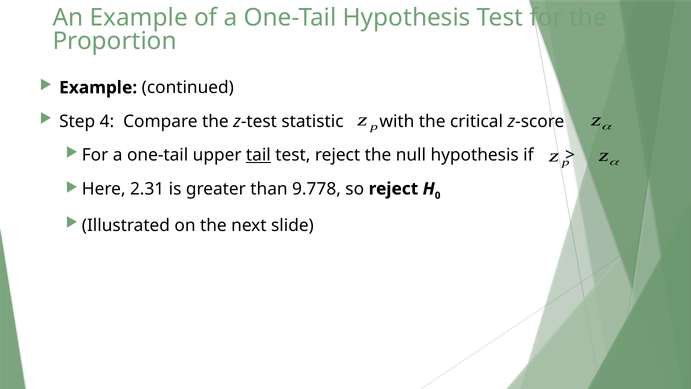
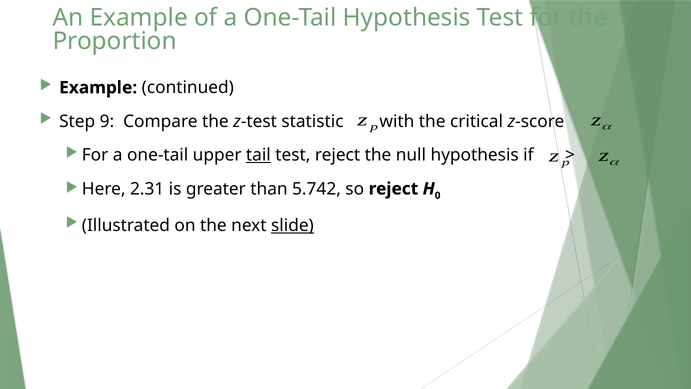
4: 4 -> 9
9.778: 9.778 -> 5.742
slide underline: none -> present
